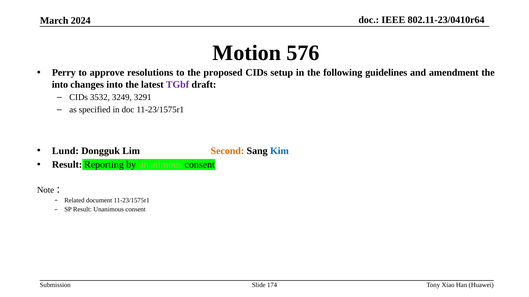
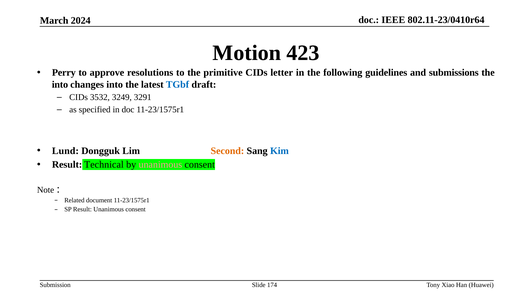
576: 576 -> 423
proposed: proposed -> primitive
setup: setup -> letter
amendment: amendment -> submissions
TGbf colour: purple -> blue
Reporting: Reporting -> Technical
unanimous at (160, 165) colour: light green -> pink
